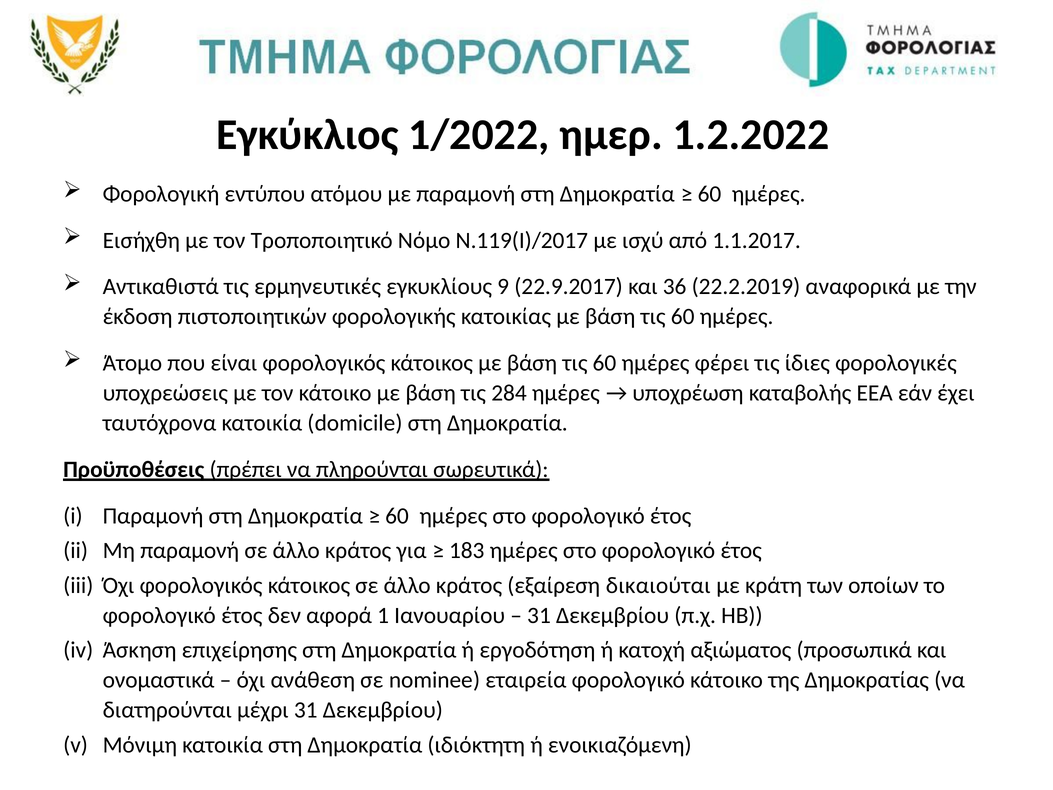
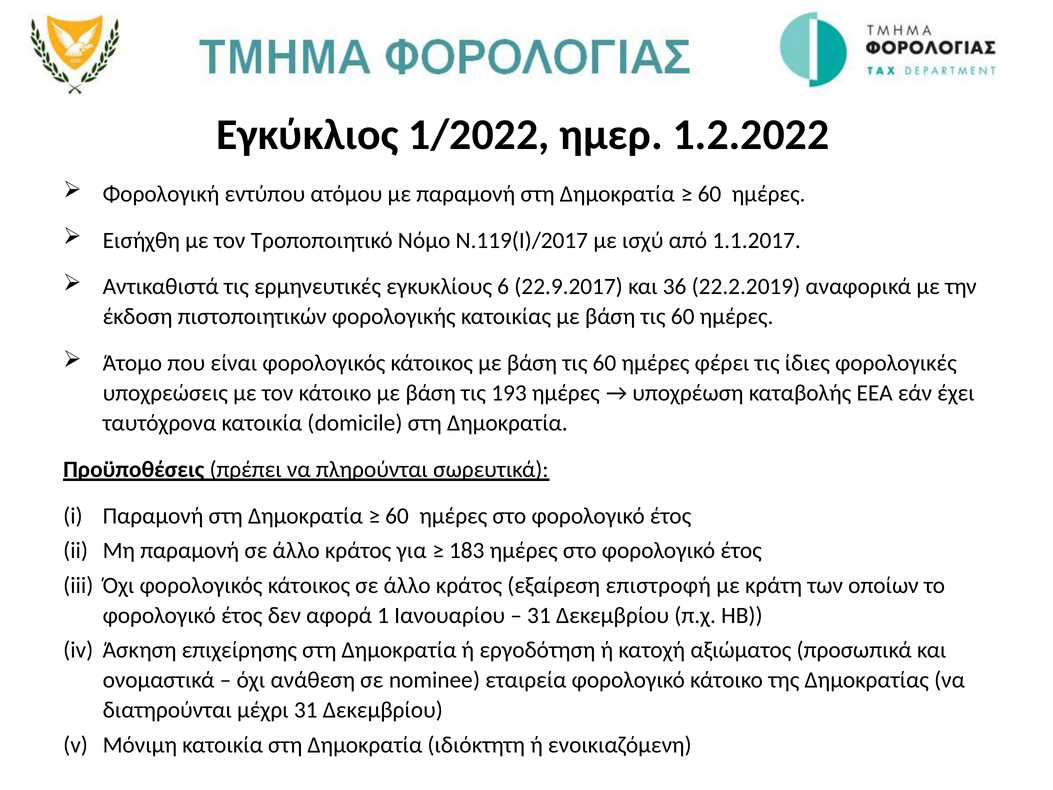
9: 9 -> 6
284: 284 -> 193
δικαιούται: δικαιούται -> επιστροφή
